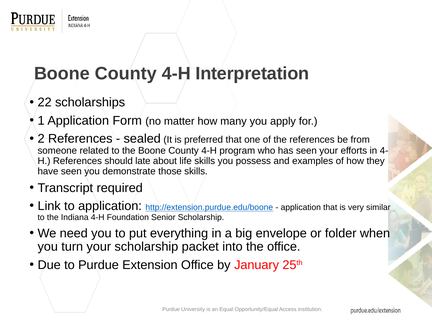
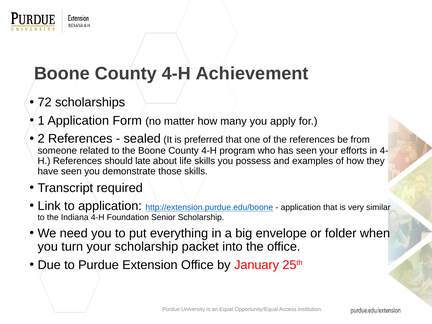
Interpretation: Interpretation -> Achievement
22: 22 -> 72
